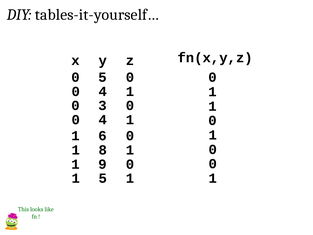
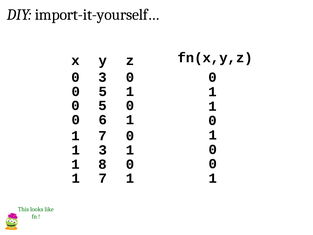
tables-it-yourself…: tables-it-yourself… -> import-it-yourself…
0 5: 5 -> 3
4 at (103, 91): 4 -> 5
3 at (103, 106): 3 -> 5
4 at (103, 120): 4 -> 6
6 at (103, 136): 6 -> 7
1 8: 8 -> 3
9: 9 -> 8
5 at (103, 178): 5 -> 7
